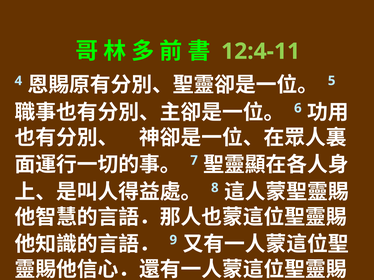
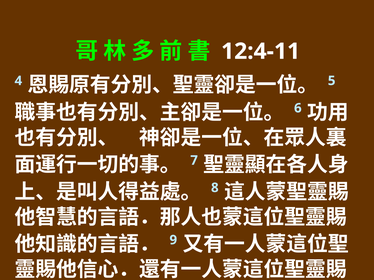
12:4-11 colour: light green -> white
